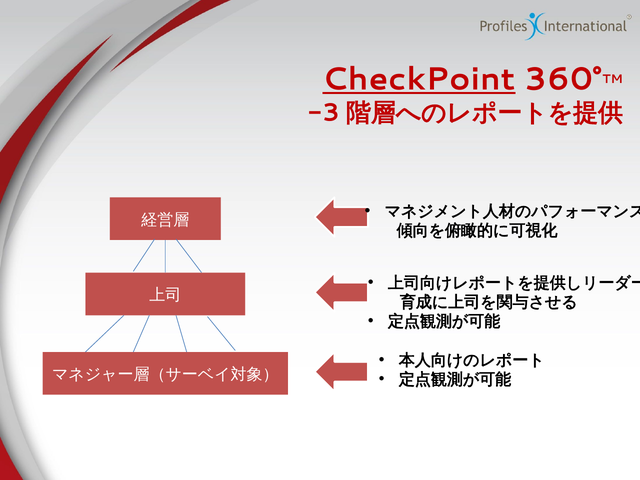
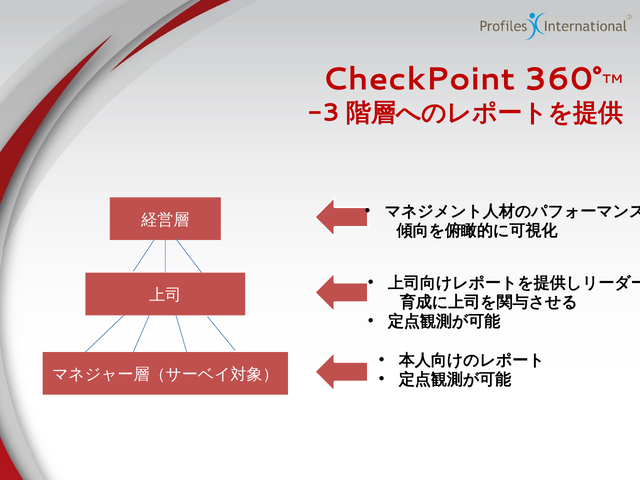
CheckPoint underline: present -> none
